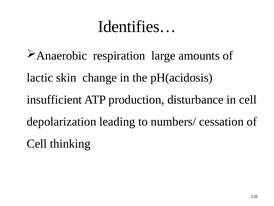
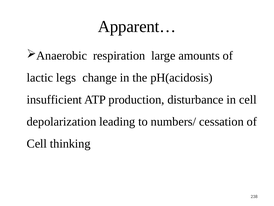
Identifies…: Identifies… -> Apparent…
skin: skin -> legs
